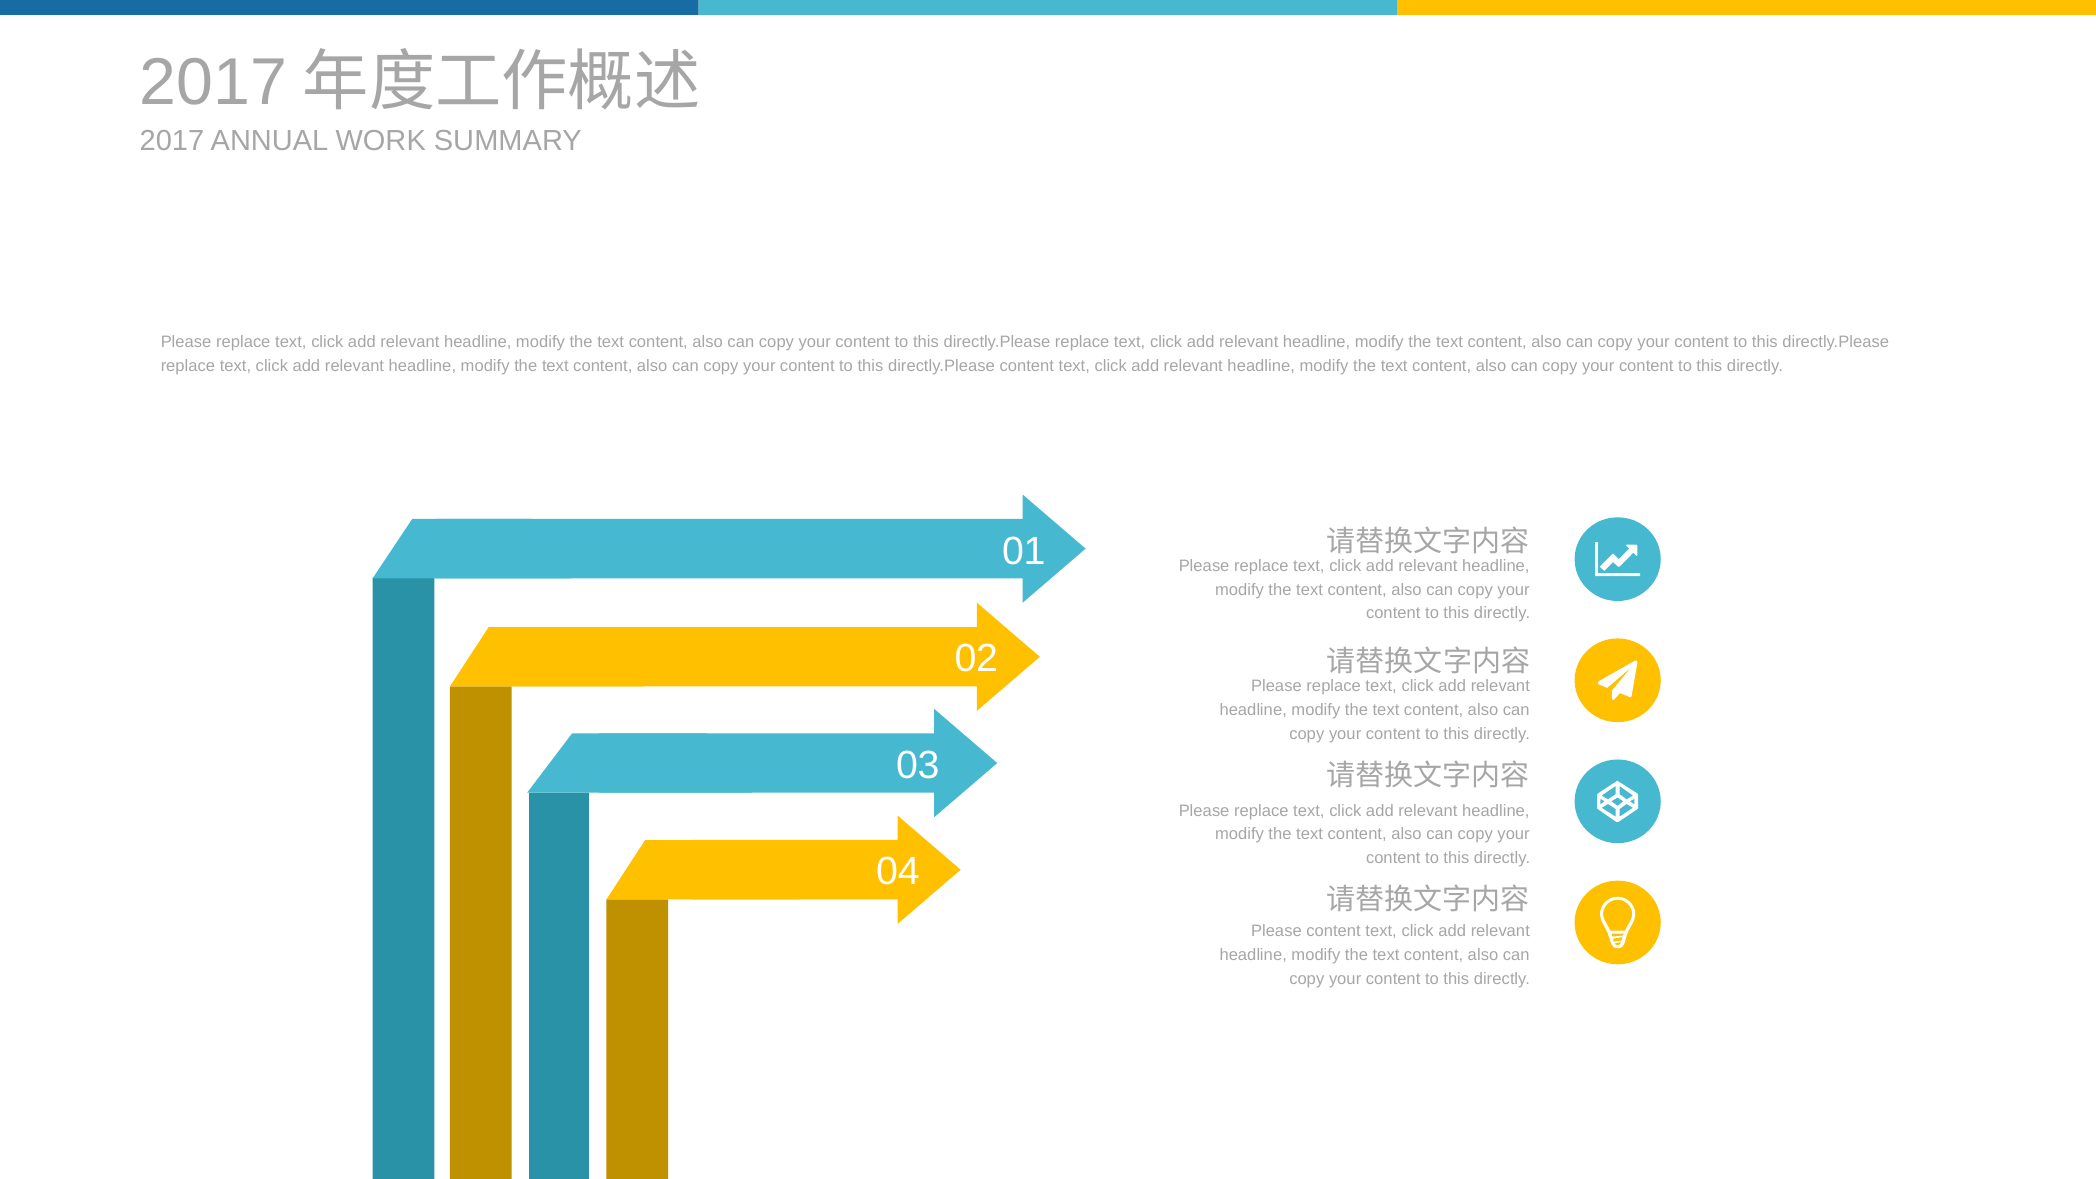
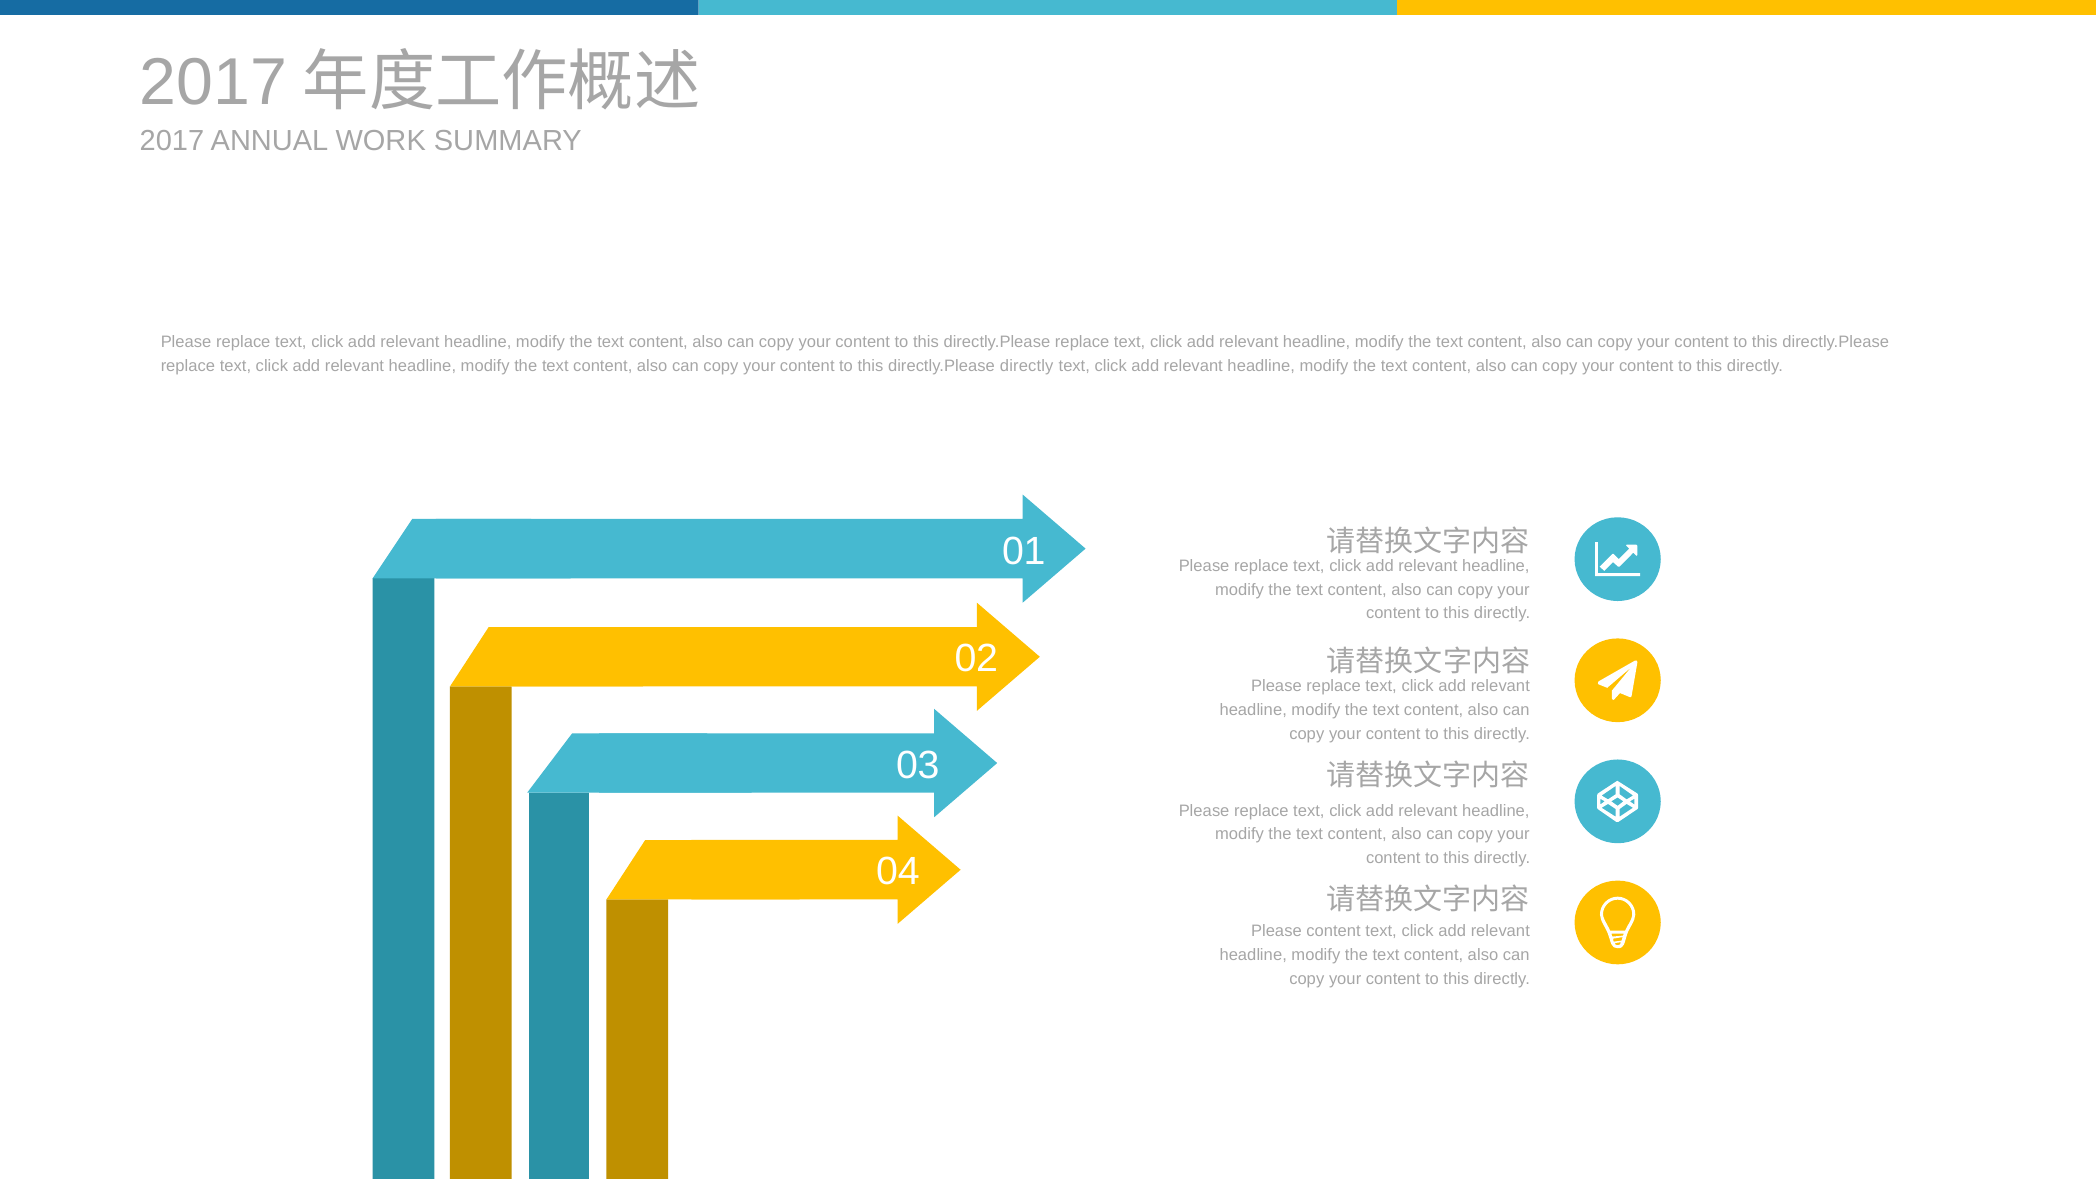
directly.Please content: content -> directly
